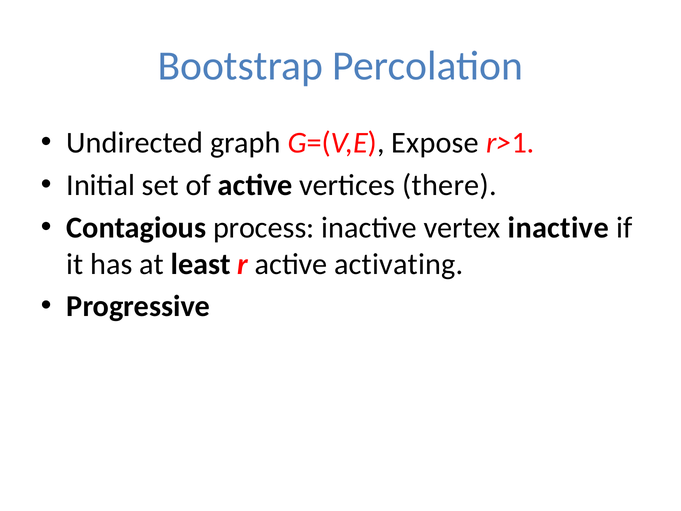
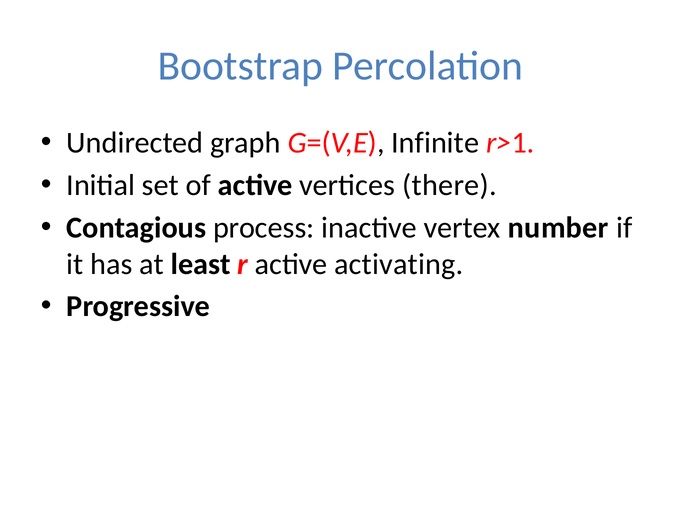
Expose: Expose -> Infinite
vertex inactive: inactive -> number
